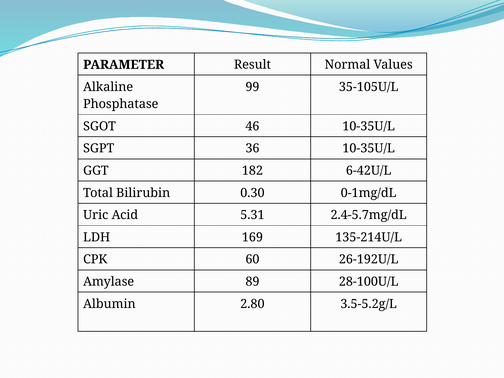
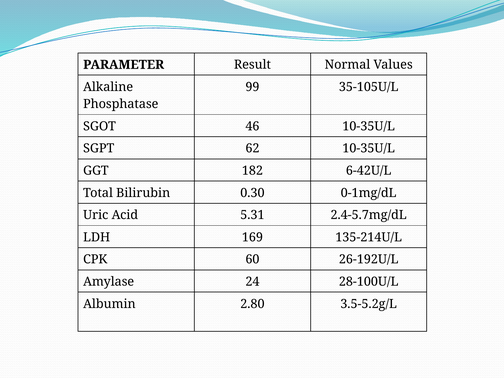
36: 36 -> 62
89: 89 -> 24
